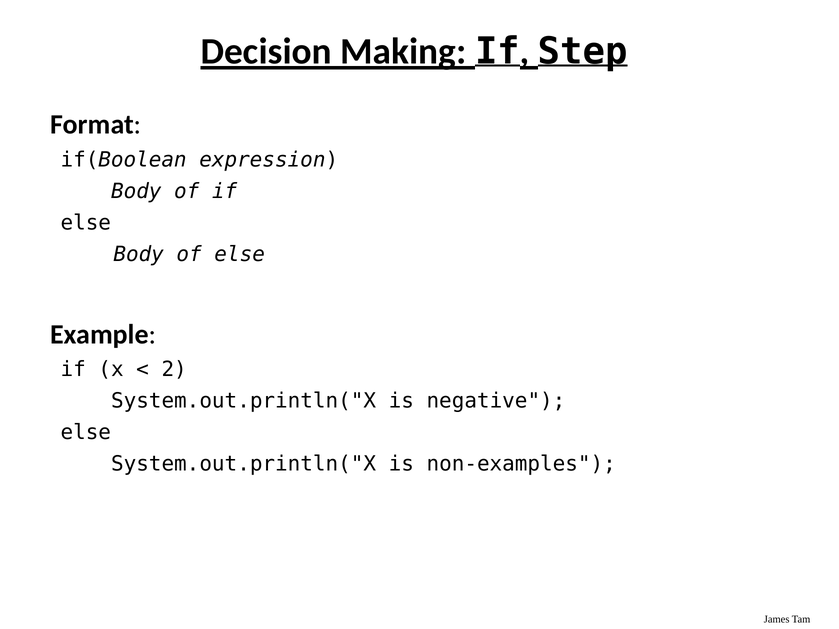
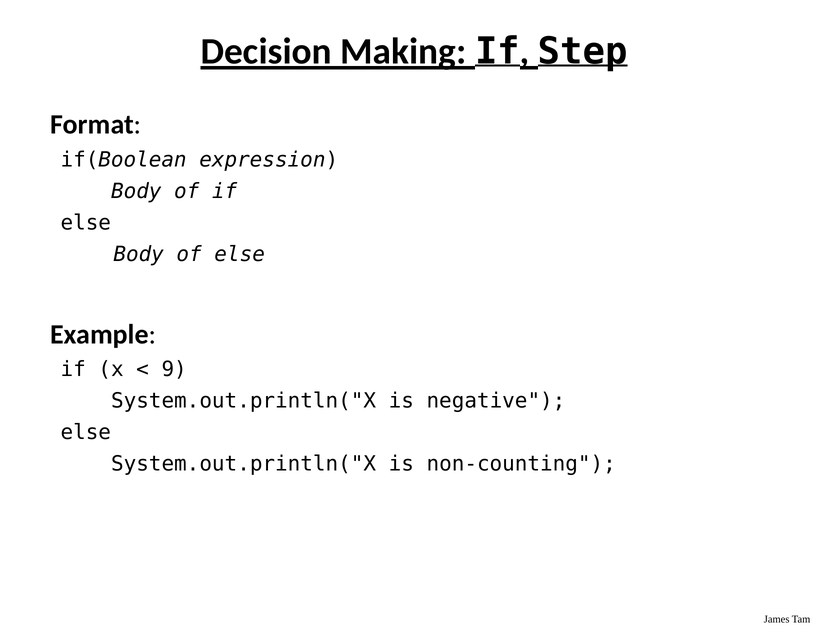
2: 2 -> 9
non-examples: non-examples -> non-counting
